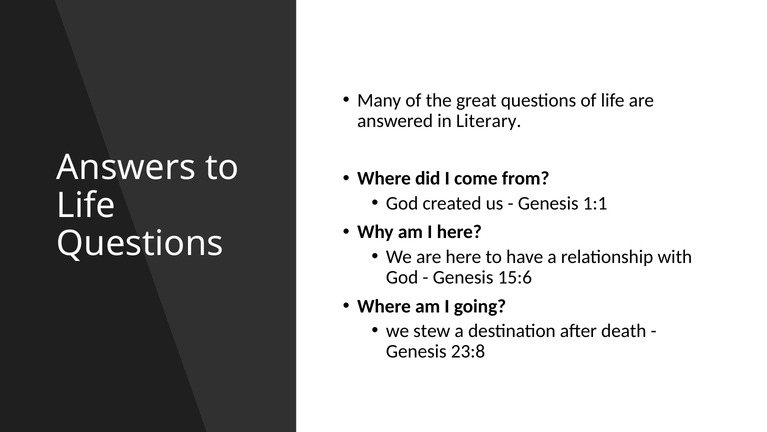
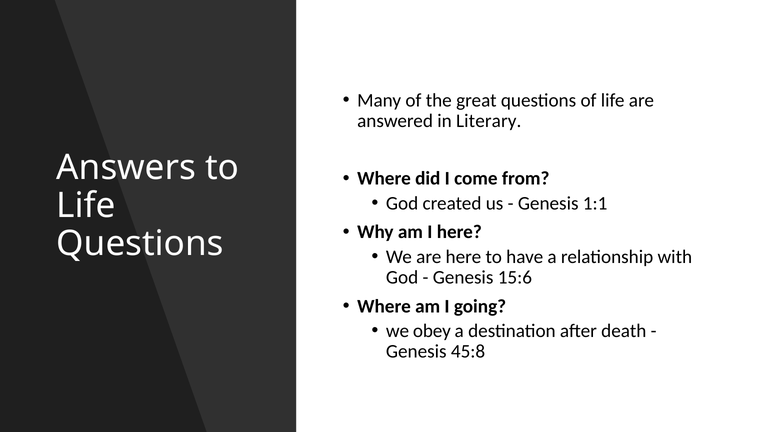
stew: stew -> obey
23:8: 23:8 -> 45:8
